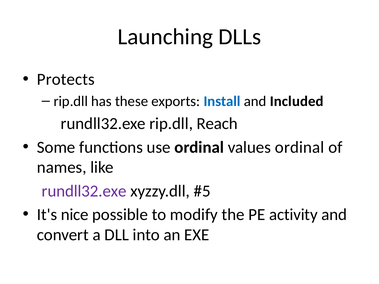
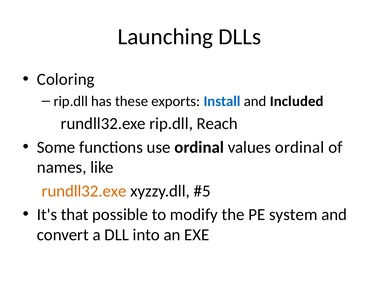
Protects: Protects -> Coloring
rundll32.exe at (84, 191) colour: purple -> orange
nice: nice -> that
activity: activity -> system
